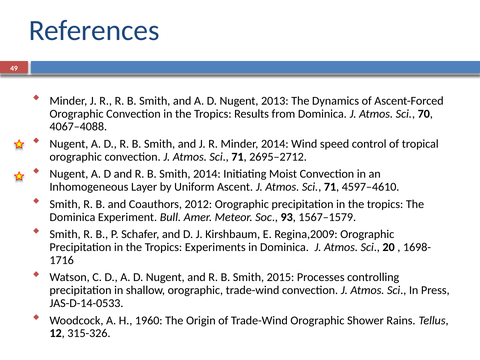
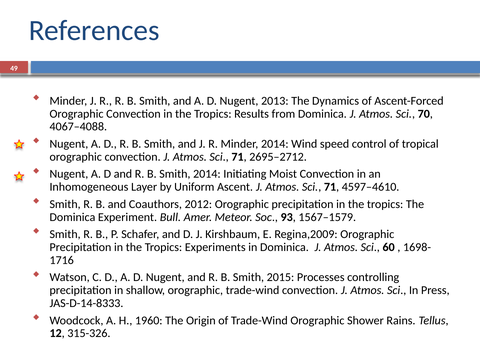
20: 20 -> 60
JAS-D-14-0533: JAS-D-14-0533 -> JAS-D-14-8333
